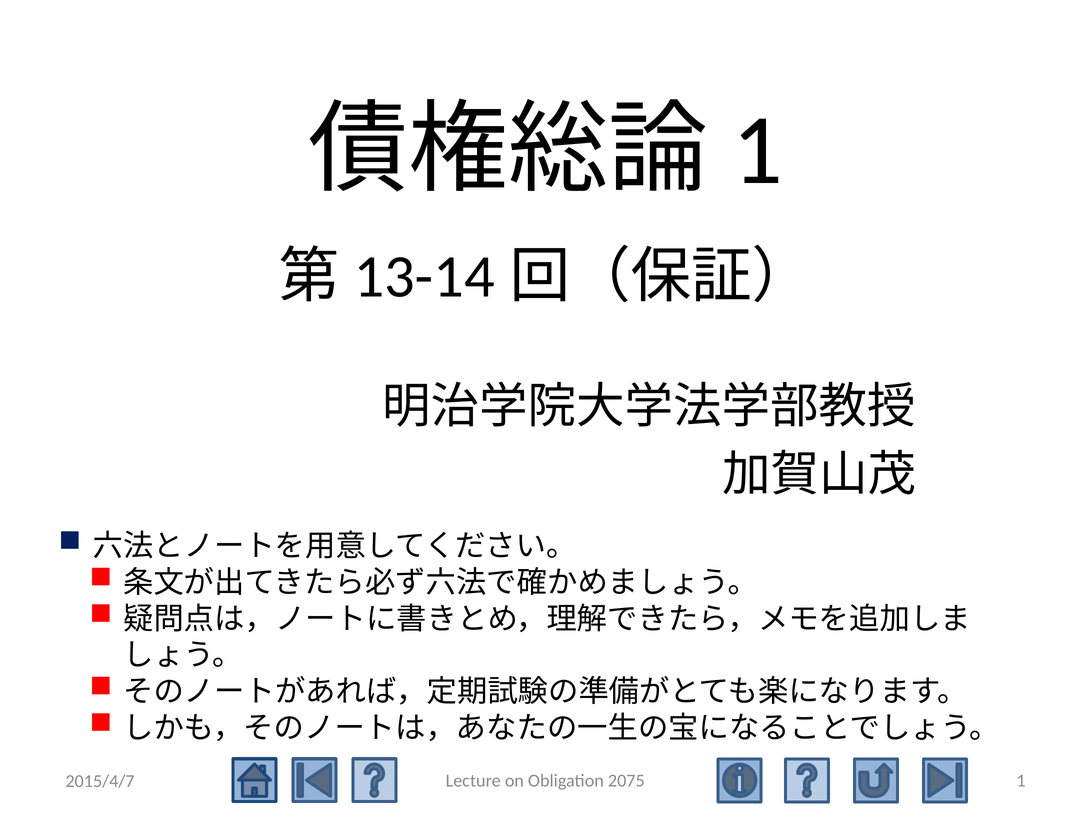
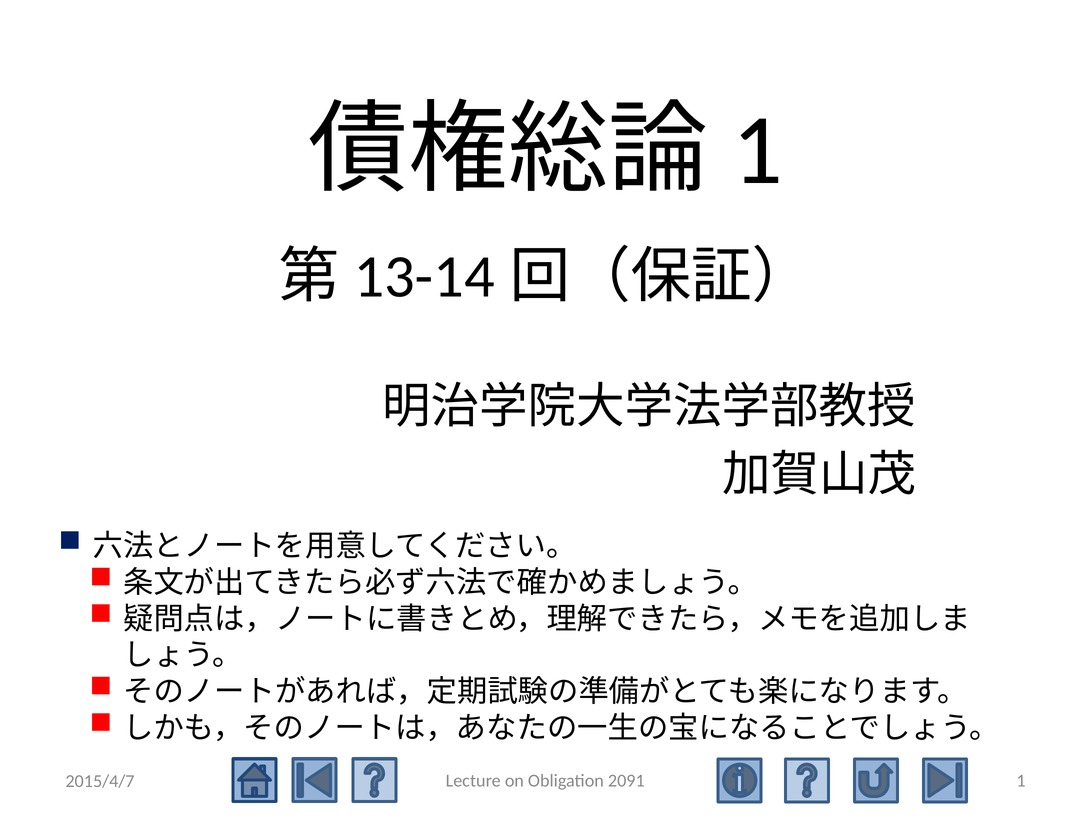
2075: 2075 -> 2091
